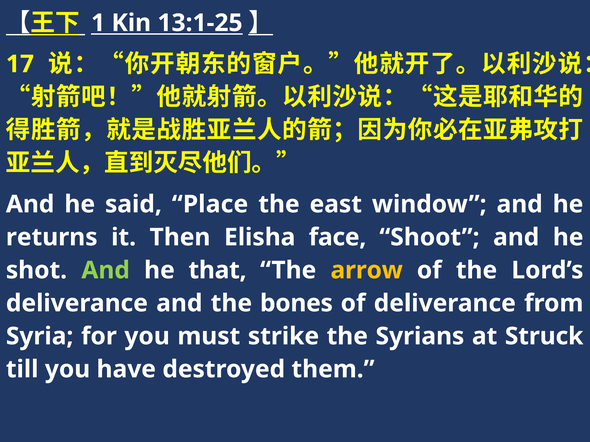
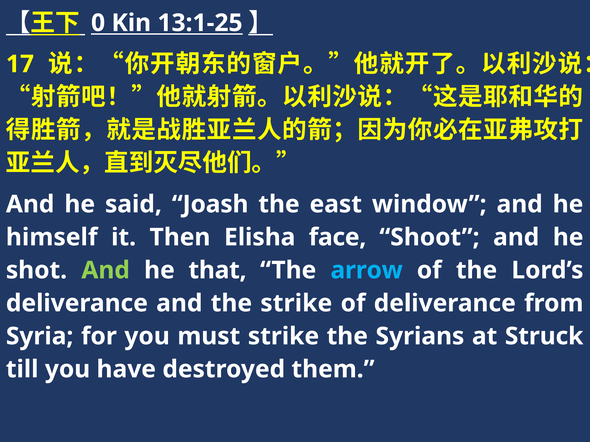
1: 1 -> 0
Place: Place -> Joash
returns: returns -> himself
arrow colour: yellow -> light blue
the bones: bones -> strike
